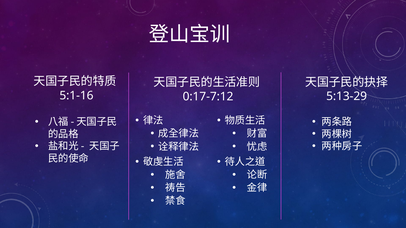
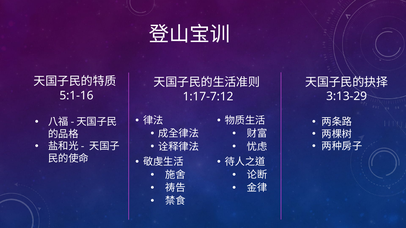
5:13-29: 5:13-29 -> 3:13-29
0:17-7:12: 0:17-7:12 -> 1:17-7:12
